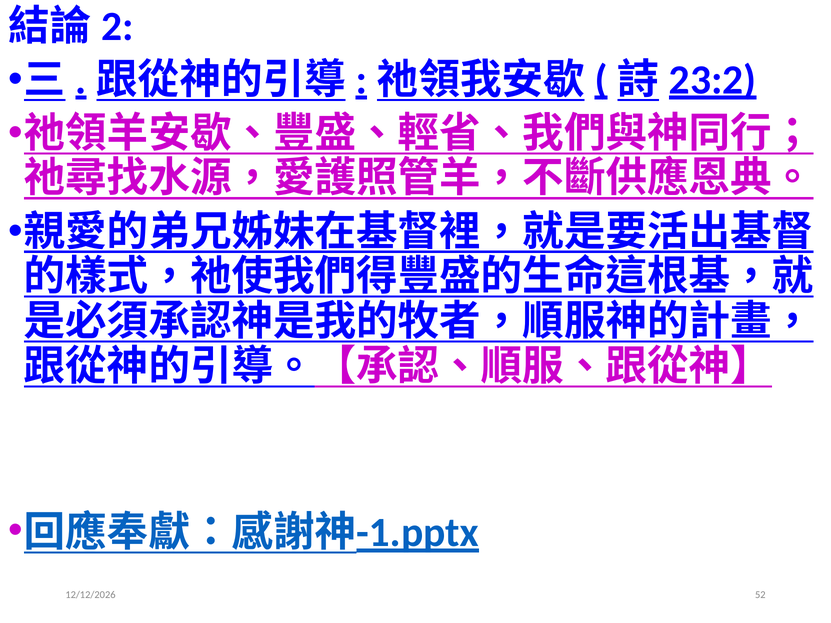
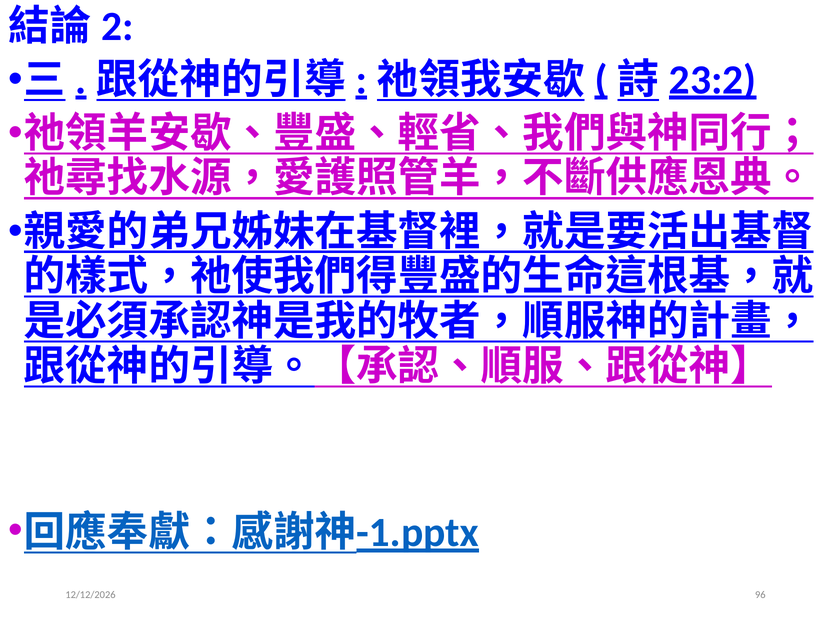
52: 52 -> 96
